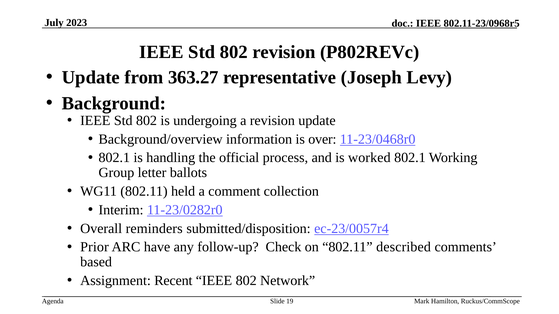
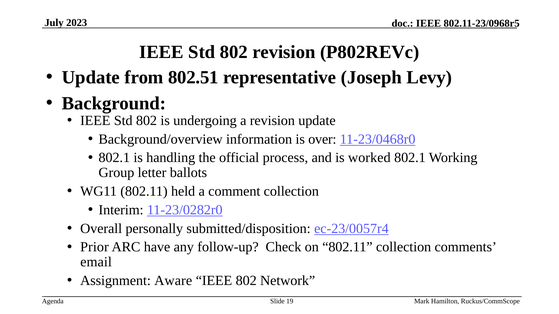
363.27: 363.27 -> 802.51
reminders: reminders -> personally
802.11 described: described -> collection
based: based -> email
Recent: Recent -> Aware
